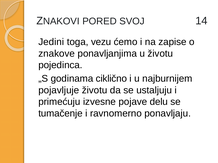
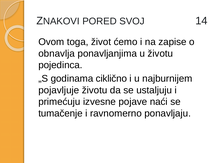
Jedini: Jedini -> Ovom
vezu: vezu -> život
znakove: znakove -> obnavlja
delu: delu -> naći
